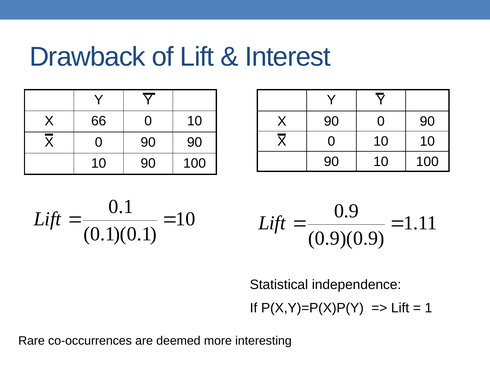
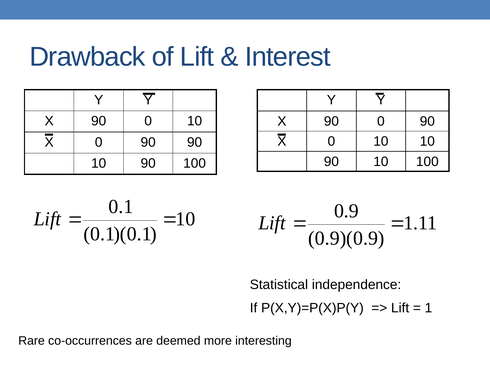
66 at (99, 121): 66 -> 90
